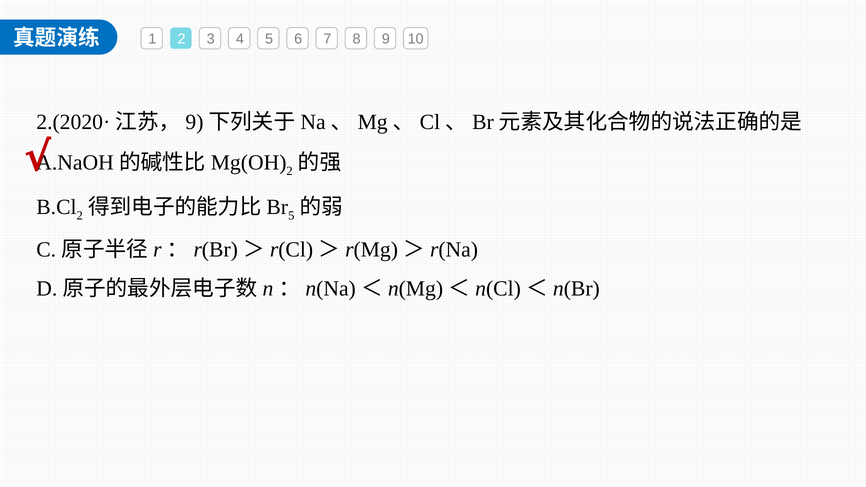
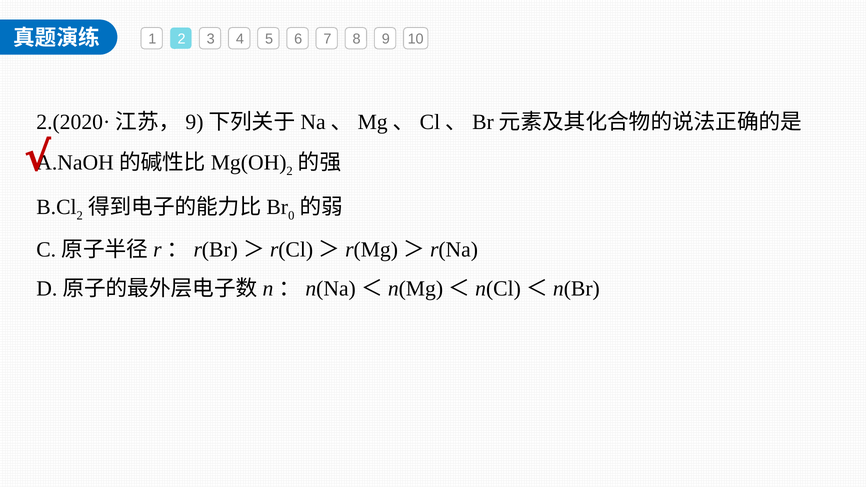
5 at (291, 215): 5 -> 0
